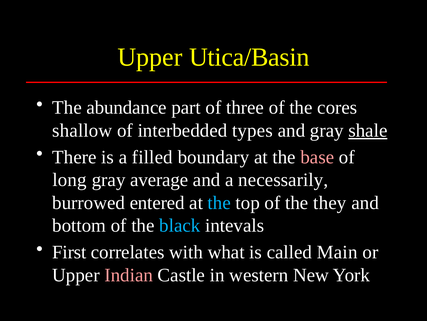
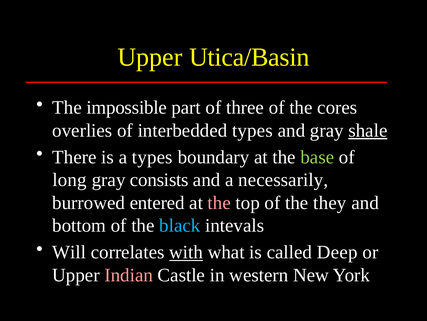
abundance: abundance -> impossible
shallow: shallow -> overlies
a filled: filled -> types
base colour: pink -> light green
average: average -> consists
the at (219, 202) colour: light blue -> pink
First: First -> Will
with underline: none -> present
Main: Main -> Deep
